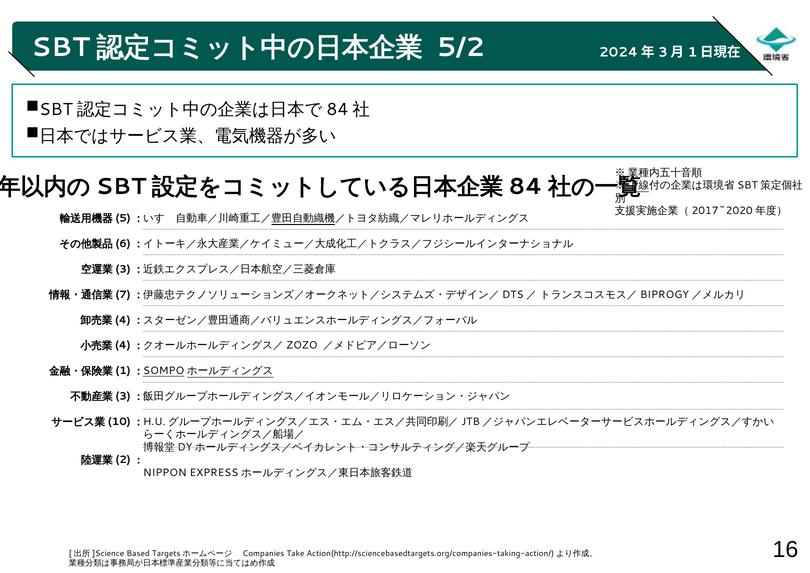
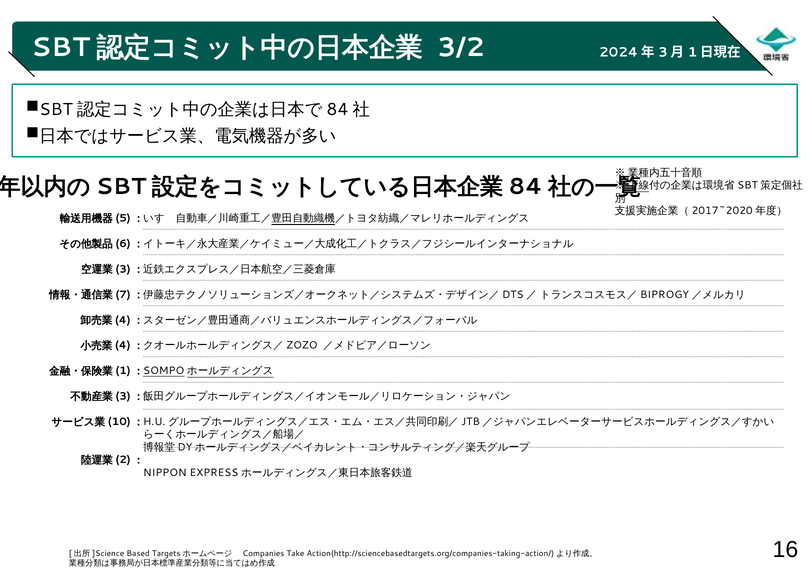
5/2: 5/2 -> 3/2
